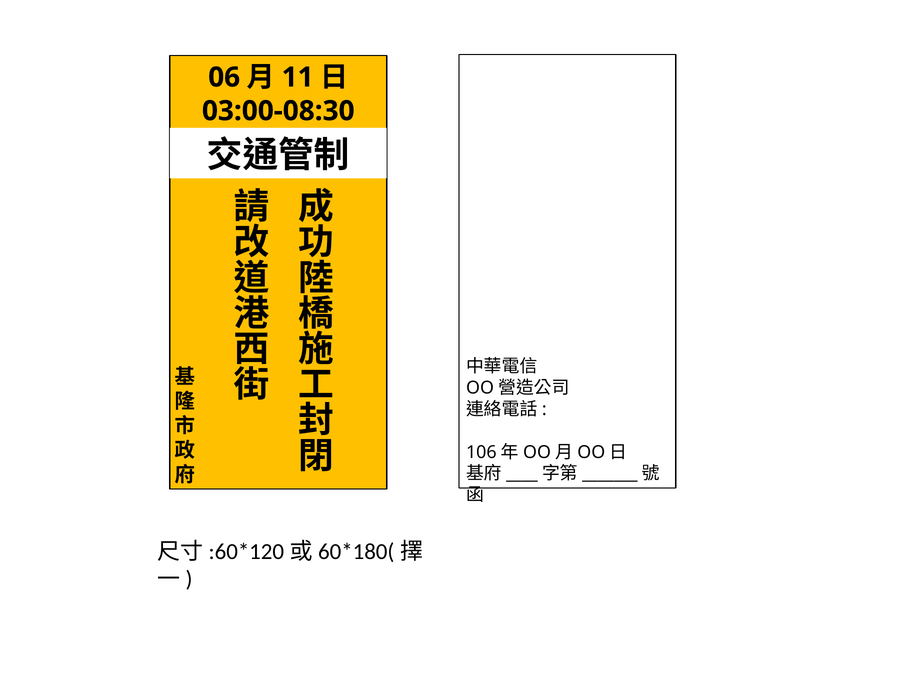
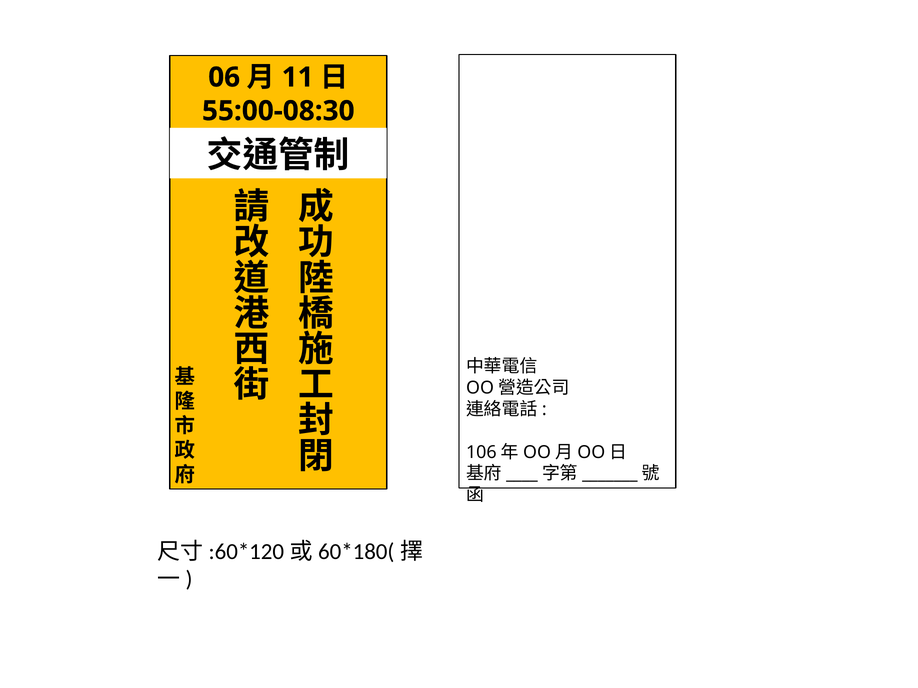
03:00-08:30: 03:00-08:30 -> 55:00-08:30
